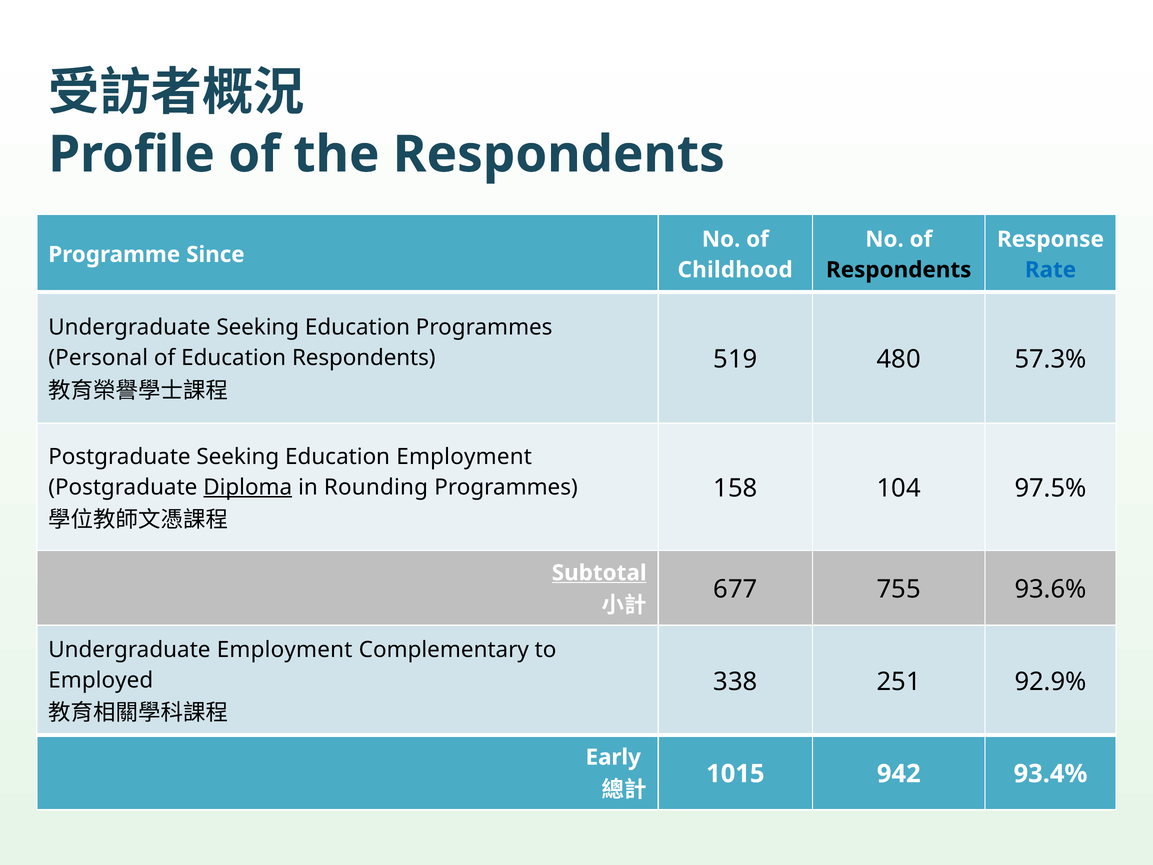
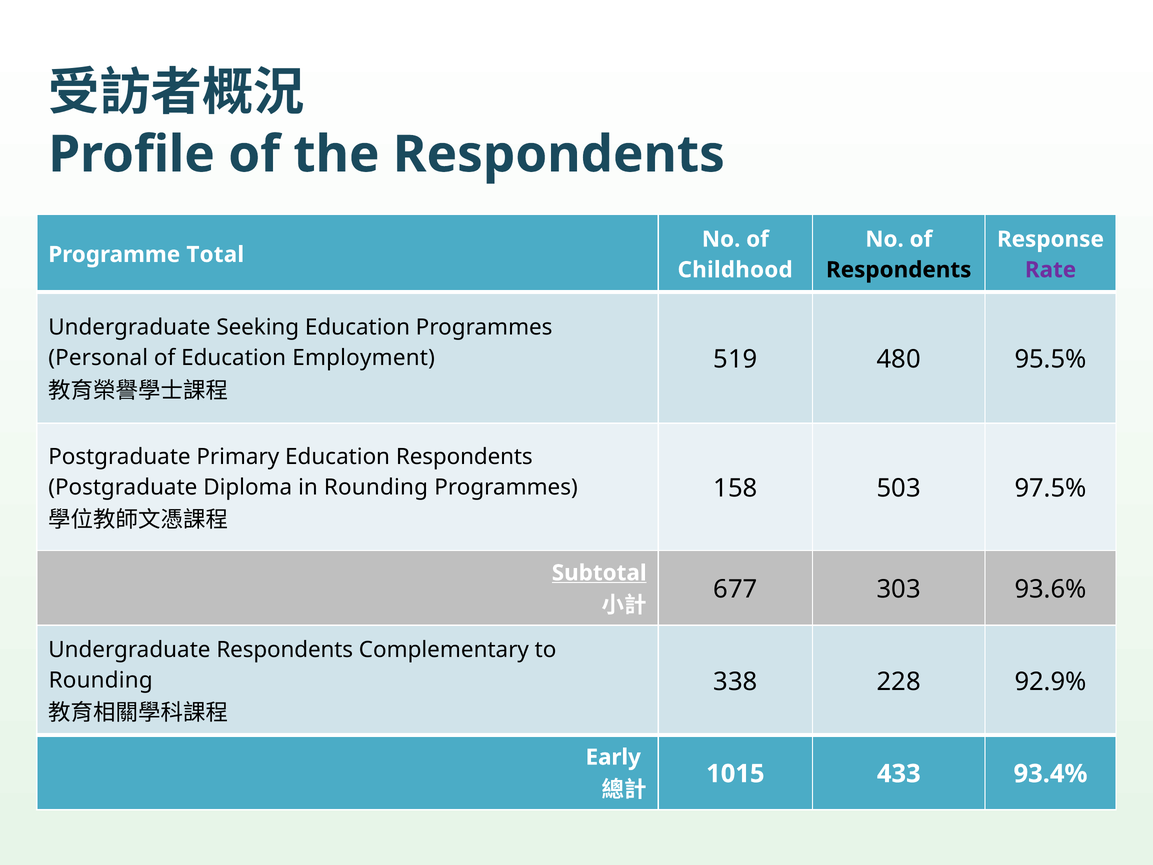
Since: Since -> Total
Rate colour: blue -> purple
Education Respondents: Respondents -> Employment
57.3%: 57.3% -> 95.5%
Postgraduate Seeking: Seeking -> Primary
Education Employment: Employment -> Respondents
Diploma underline: present -> none
104: 104 -> 503
755: 755 -> 303
Undergraduate Employment: Employment -> Respondents
Employed at (101, 680): Employed -> Rounding
251: 251 -> 228
942: 942 -> 433
